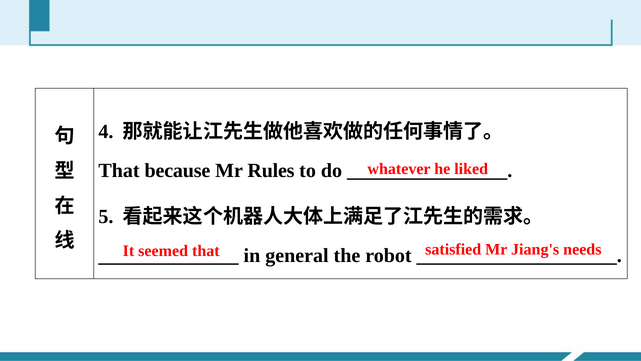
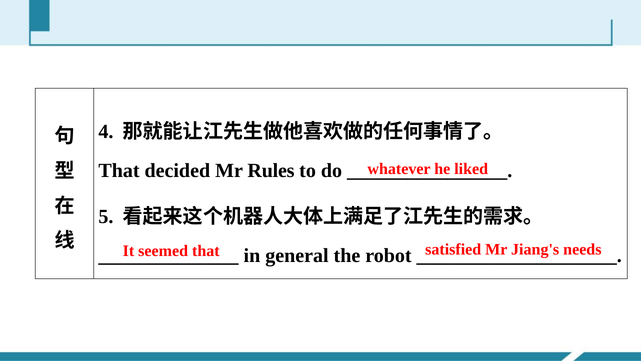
because: because -> decided
